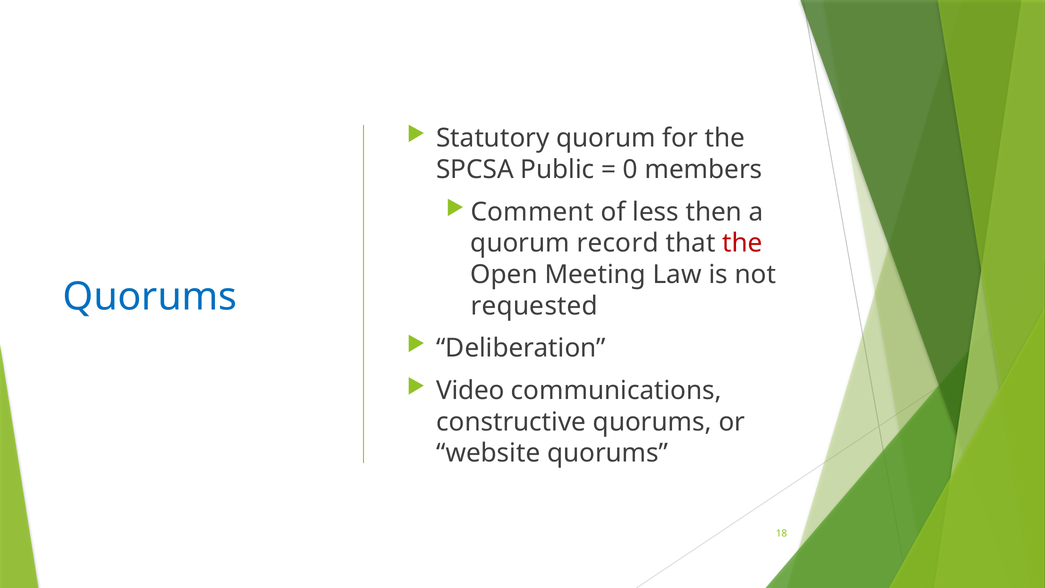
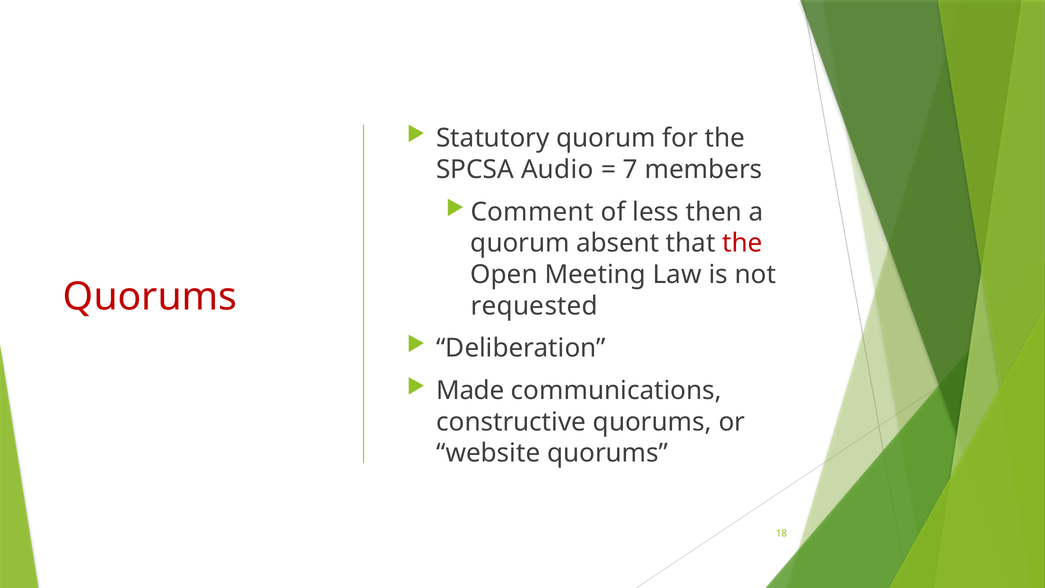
Public: Public -> Audio
0: 0 -> 7
record: record -> absent
Quorums at (150, 297) colour: blue -> red
Video: Video -> Made
